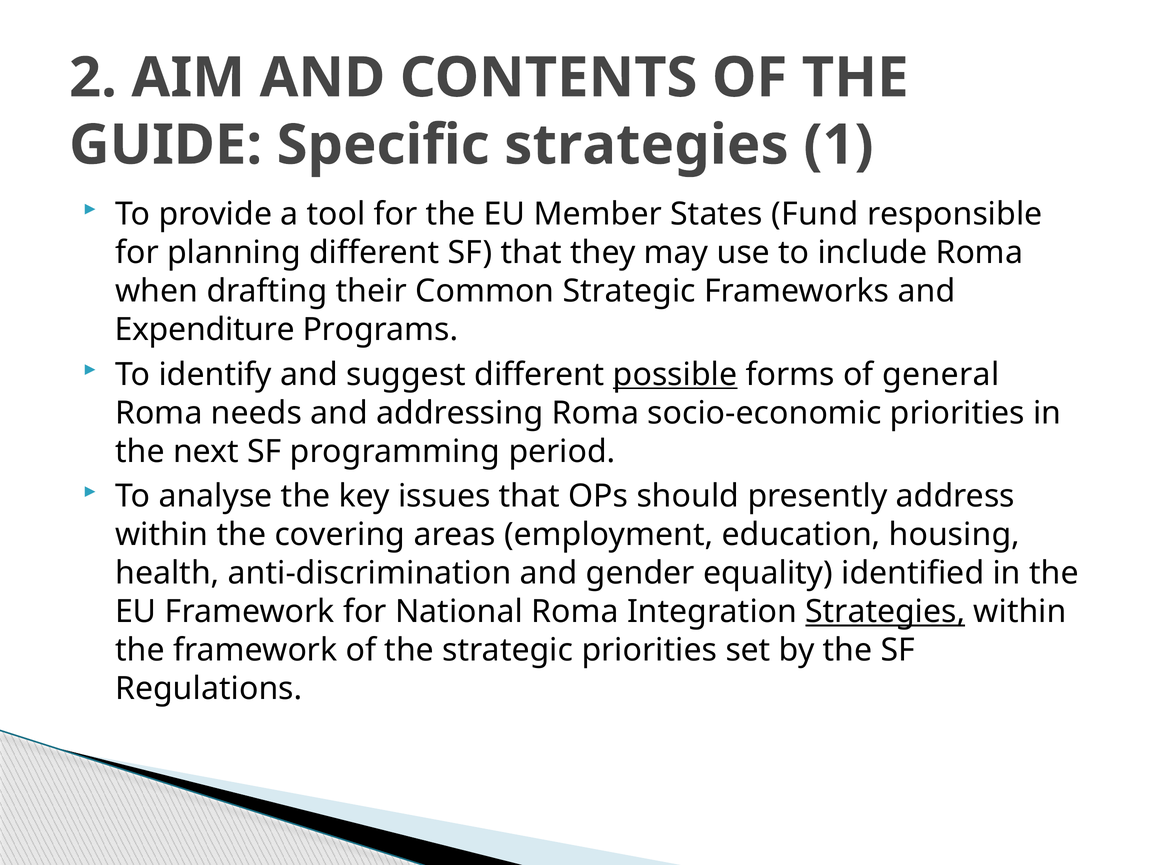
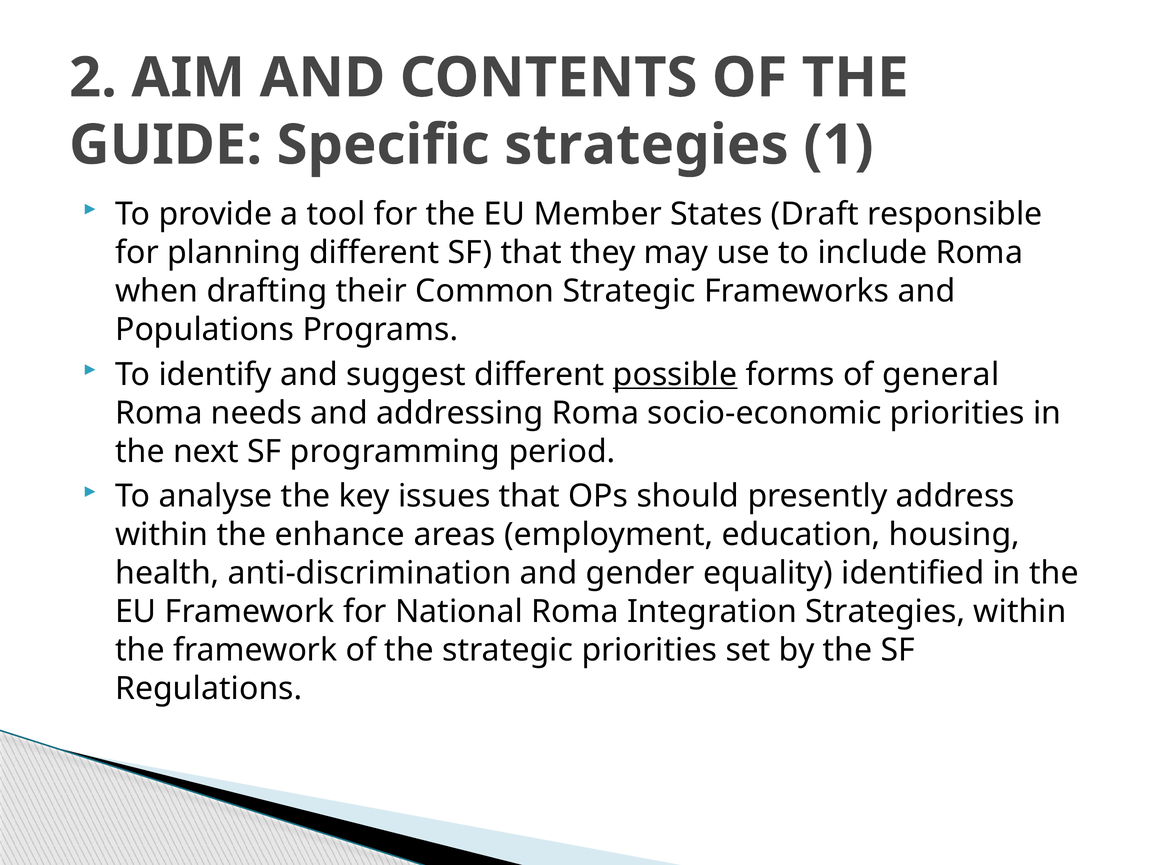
Fund: Fund -> Draft
Expenditure: Expenditure -> Populations
covering: covering -> enhance
Strategies at (885, 612) underline: present -> none
